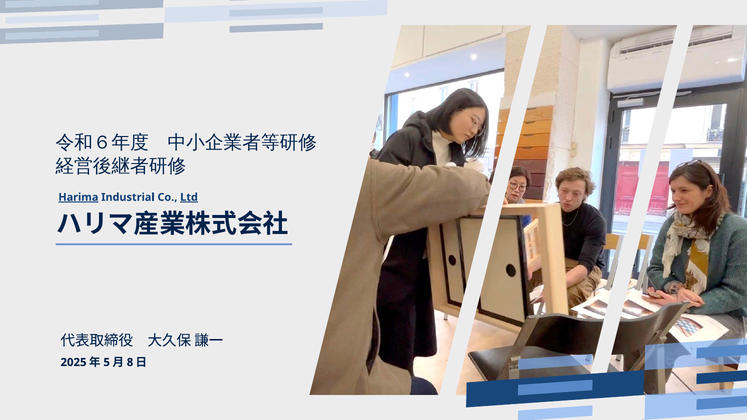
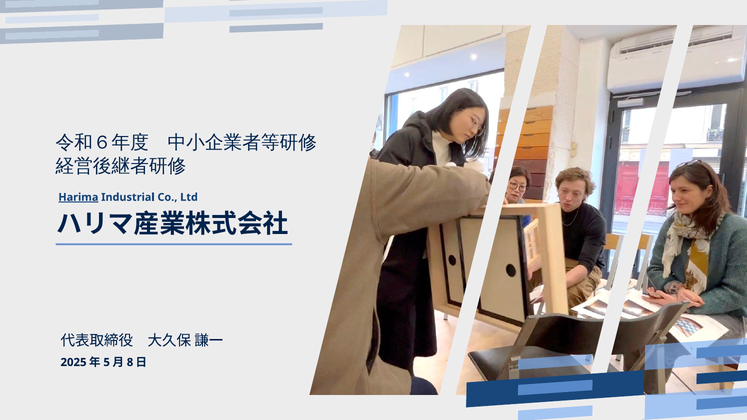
Ltd underline: present -> none
